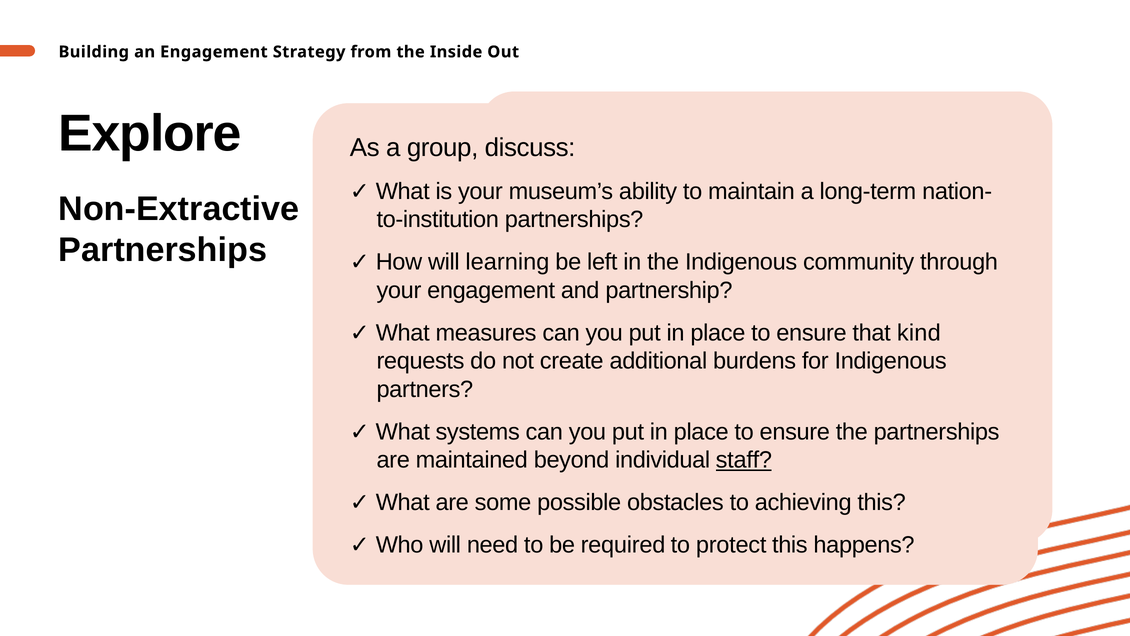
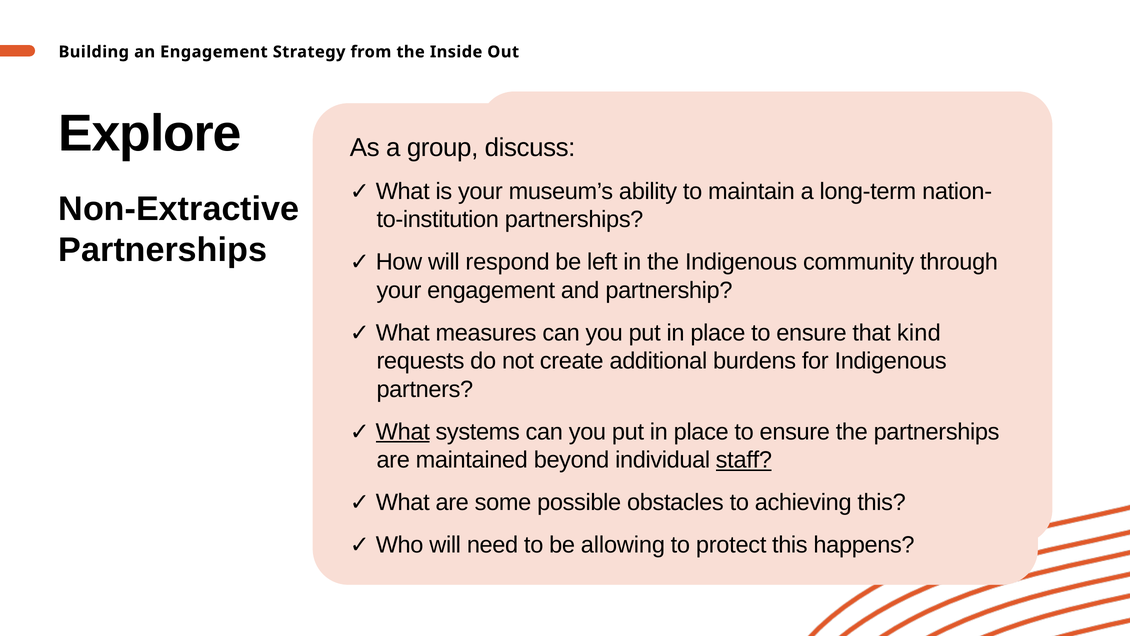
learning: learning -> respond
What at (403, 432) underline: none -> present
required: required -> allowing
